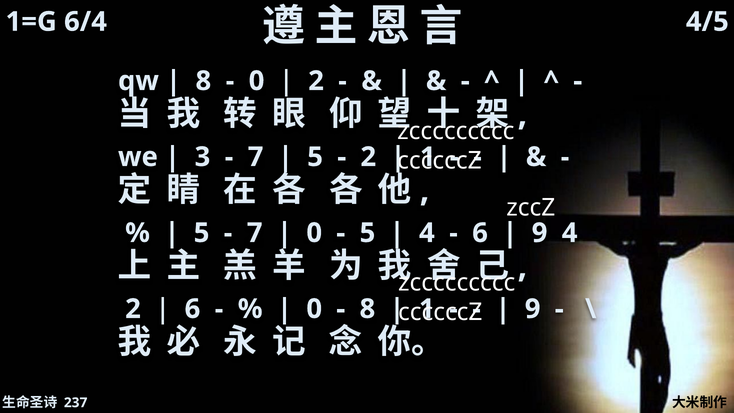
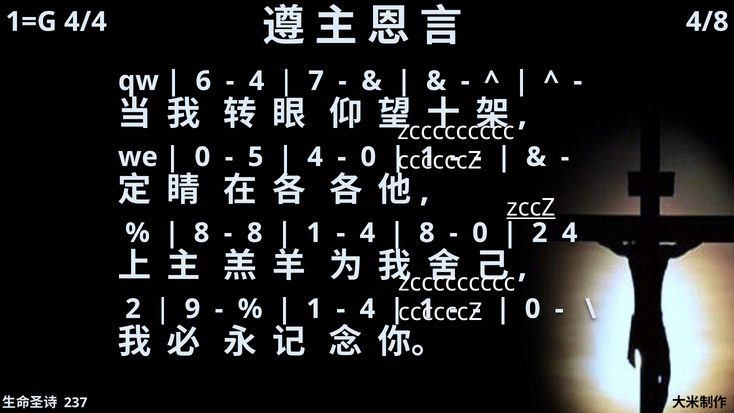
6/4: 6/4 -> 4/4
4/5: 4/5 -> 4/8
8 at (203, 81): 8 -> 6
0 at (257, 81): 0 -> 4
2 at (316, 81): 2 -> 7
3 at (202, 157): 3 -> 0
7 at (256, 157): 7 -> 5
5 at (315, 157): 5 -> 4
2 at (368, 157): 2 -> 0
zccZ underline: none -> present
5 at (202, 233): 5 -> 8
7 at (255, 233): 7 -> 8
0 at (314, 233): 0 -> 1
5 at (367, 233): 5 -> 4
4 at (427, 233): 4 -> 8
6 at (480, 233): 6 -> 0
9 at (540, 233): 9 -> 2
6 at (192, 309): 6 -> 9
0 at (314, 309): 0 -> 1
8 at (367, 309): 8 -> 4
9 at (533, 309): 9 -> 0
